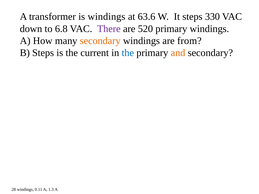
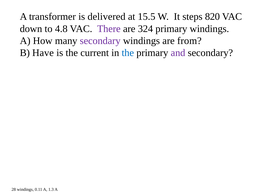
is windings: windings -> delivered
63.6: 63.6 -> 15.5
330: 330 -> 820
6.8: 6.8 -> 4.8
520: 520 -> 324
secondary at (100, 41) colour: orange -> purple
B Steps: Steps -> Have
and colour: orange -> purple
